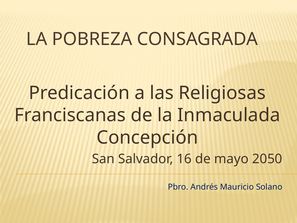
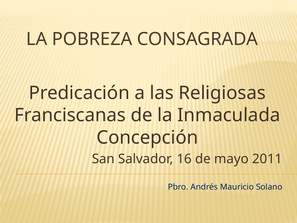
2050: 2050 -> 2011
